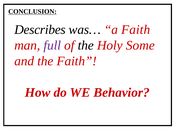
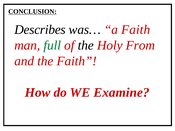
full colour: purple -> green
Some: Some -> From
Behavior: Behavior -> Examine
